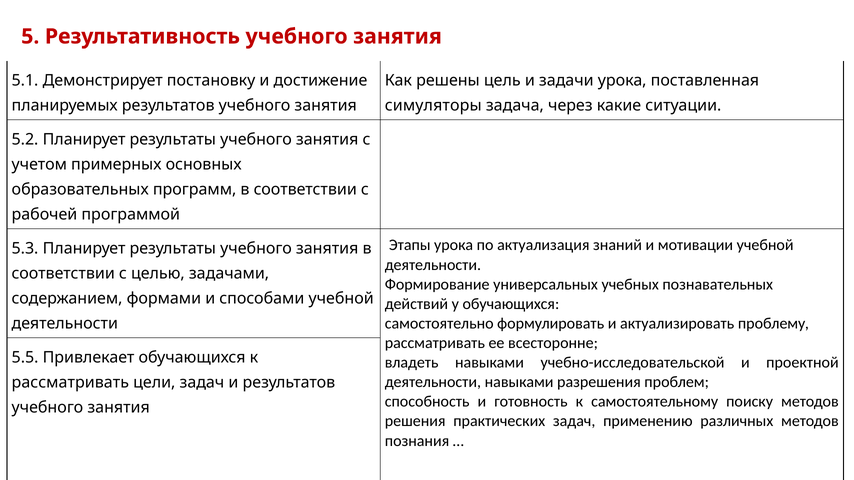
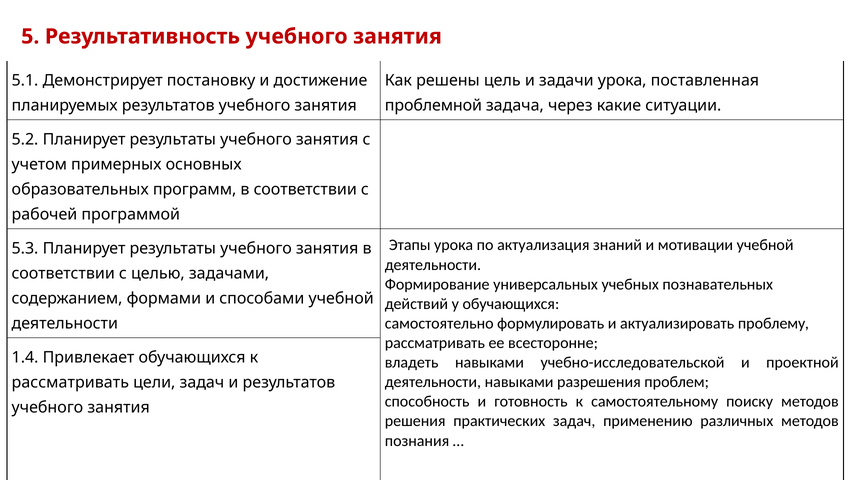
симуляторы: симуляторы -> проблемной
5.5 at (25, 358): 5.5 -> 1.4
